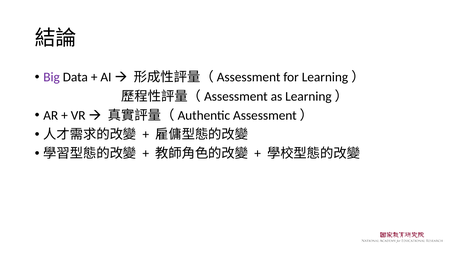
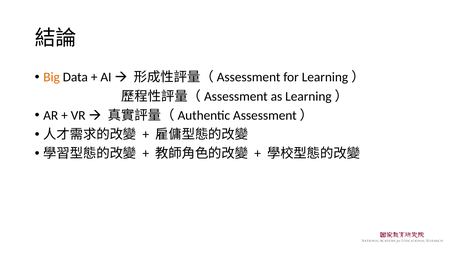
Big colour: purple -> orange
